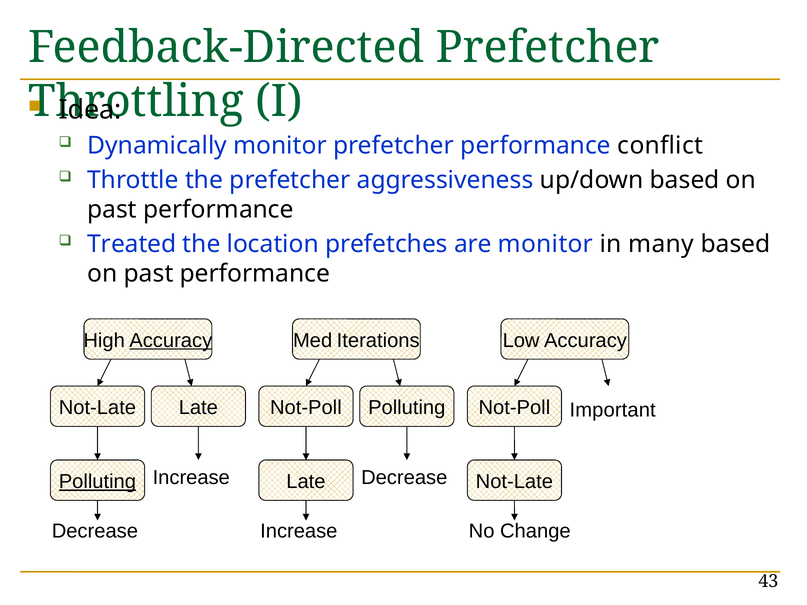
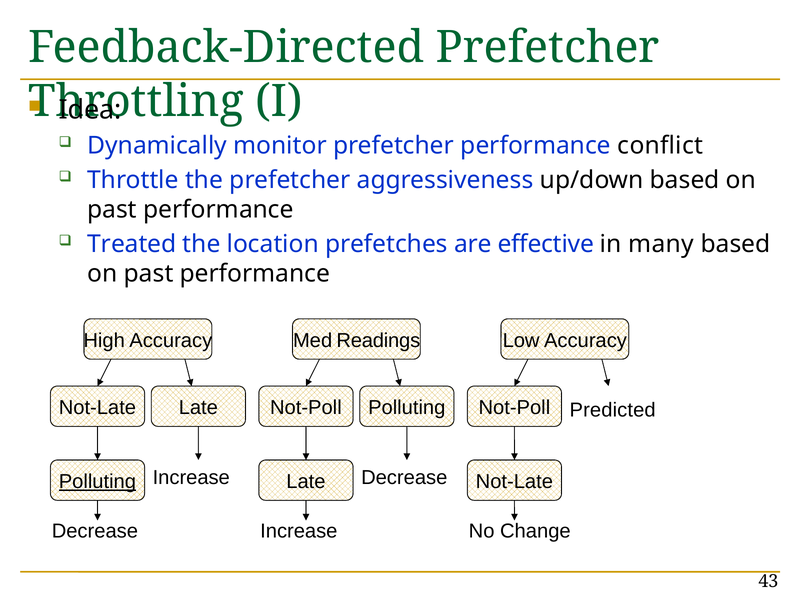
are monitor: monitor -> effective
Accuracy at (171, 341) underline: present -> none
Iterations: Iterations -> Readings
Important: Important -> Predicted
